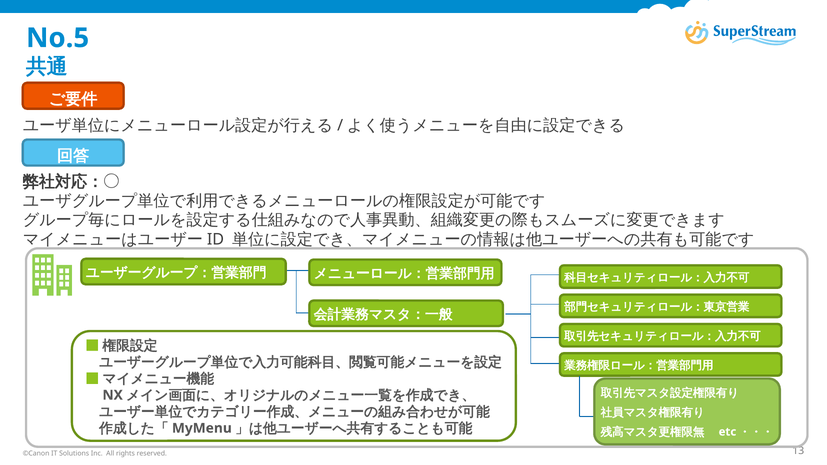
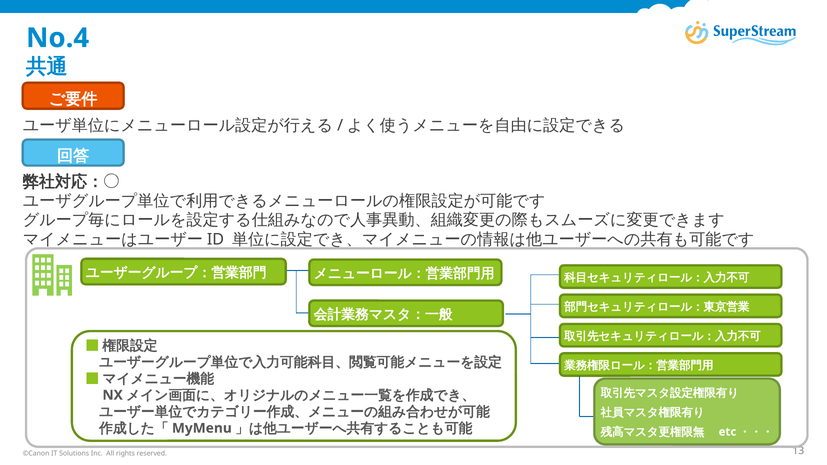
No.5: No.5 -> No.4
